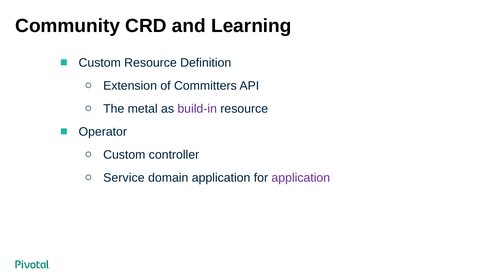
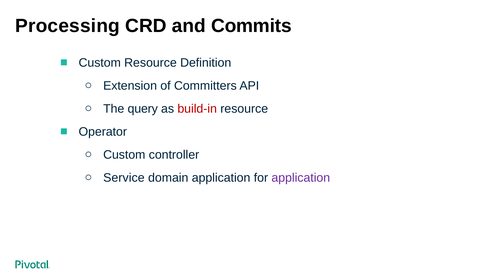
Community: Community -> Processing
Learning: Learning -> Commits
metal: metal -> query
build-in colour: purple -> red
